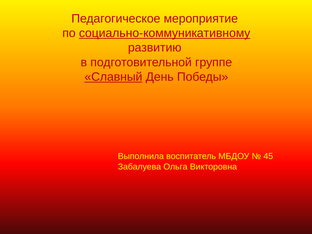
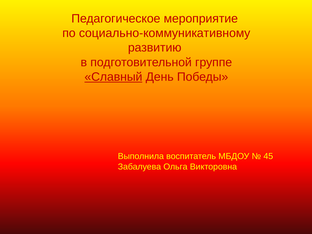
социально-коммуникативному underline: present -> none
